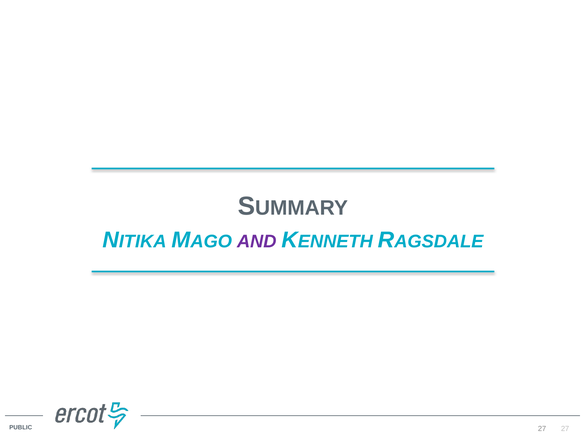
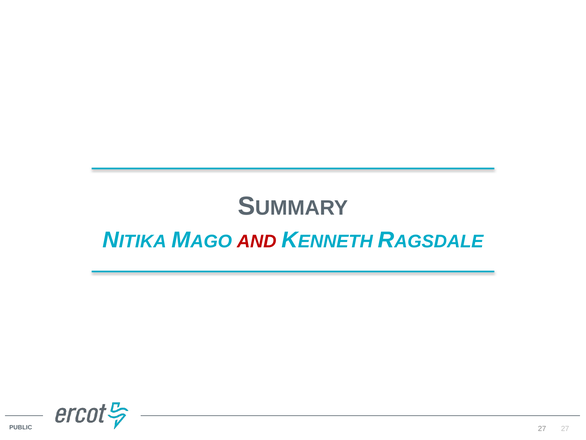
AND colour: purple -> red
